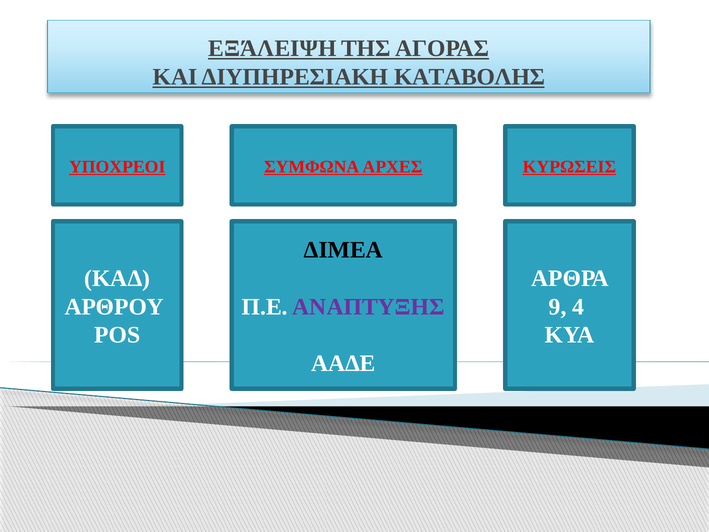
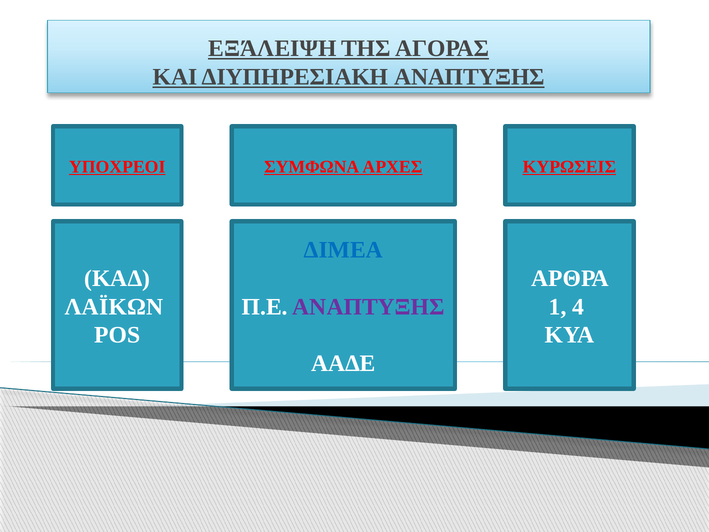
ΔΙΥΠΗΡΕΣΙΑΚΗ ΚΑΤΑΒΟΛΗΣ: ΚΑΤΑΒΟΛΗΣ -> ΑΝΑΠΤΥΞΗΣ
ΔΙΜΕΑ colour: black -> blue
ΑΡΘΡΟΥ: ΑΡΘΡΟΥ -> ΛΑΪΚΩΝ
9: 9 -> 1
